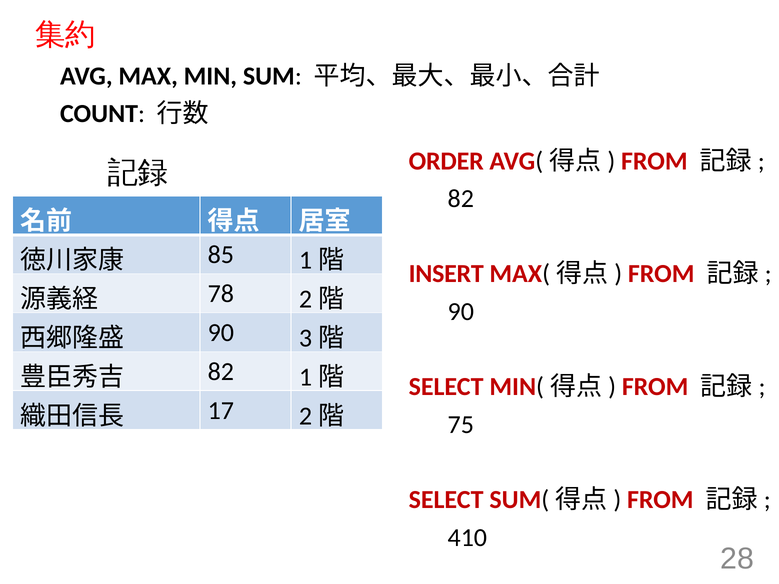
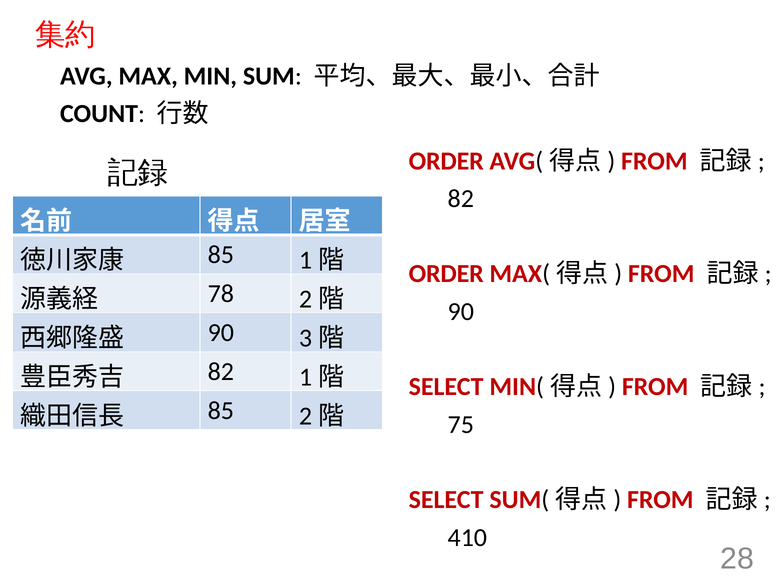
INSERT at (446, 274): INSERT -> ORDER
17 at (221, 411): 17 -> 85
